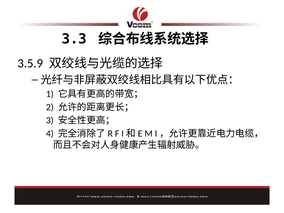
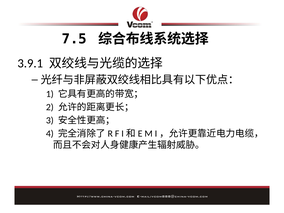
3.3: 3.3 -> 7.5
3.5.9: 3.5.9 -> 3.9.1
